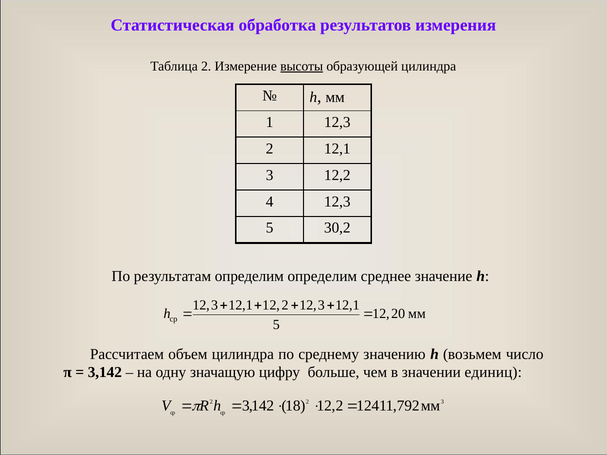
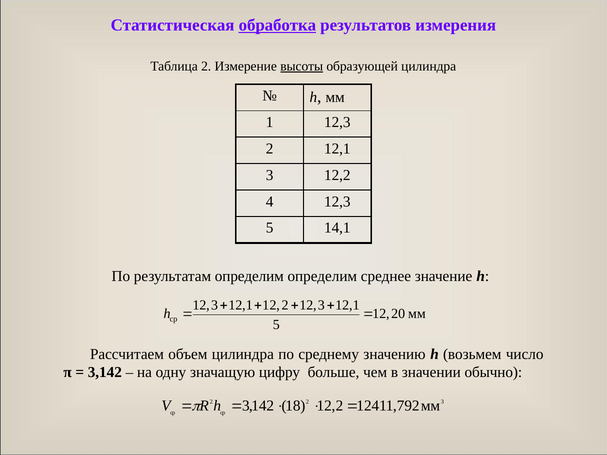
обработка underline: none -> present
30,2: 30,2 -> 14,1
единиц: единиц -> обычно
